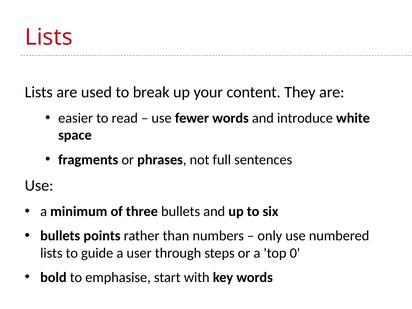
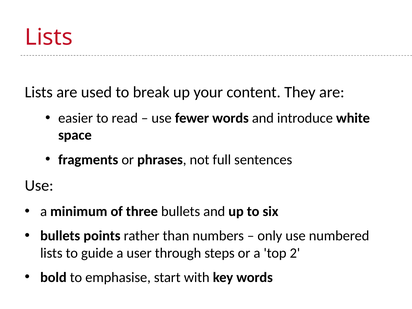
0: 0 -> 2
